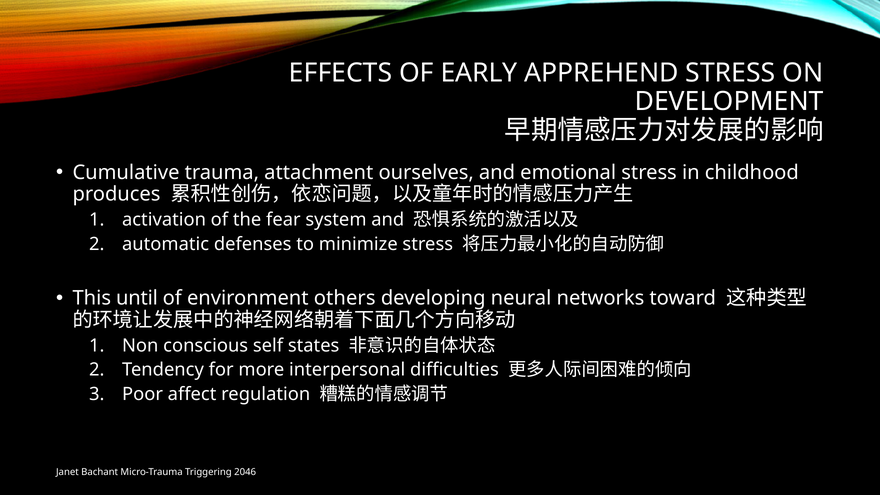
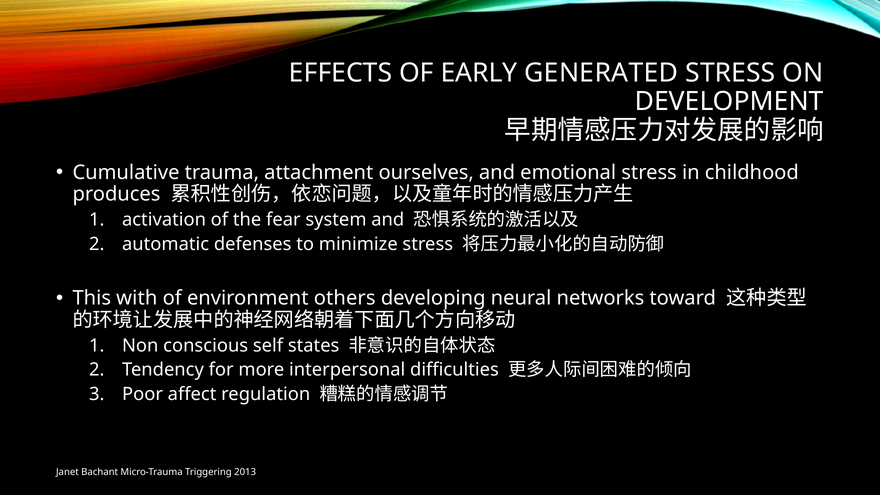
APPREHEND: APPREHEND -> GENERATED
until: until -> with
2046: 2046 -> 2013
